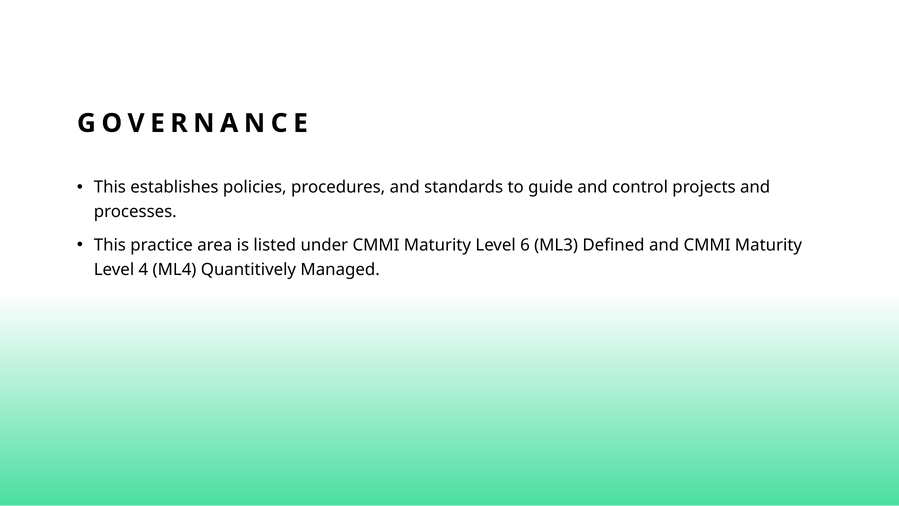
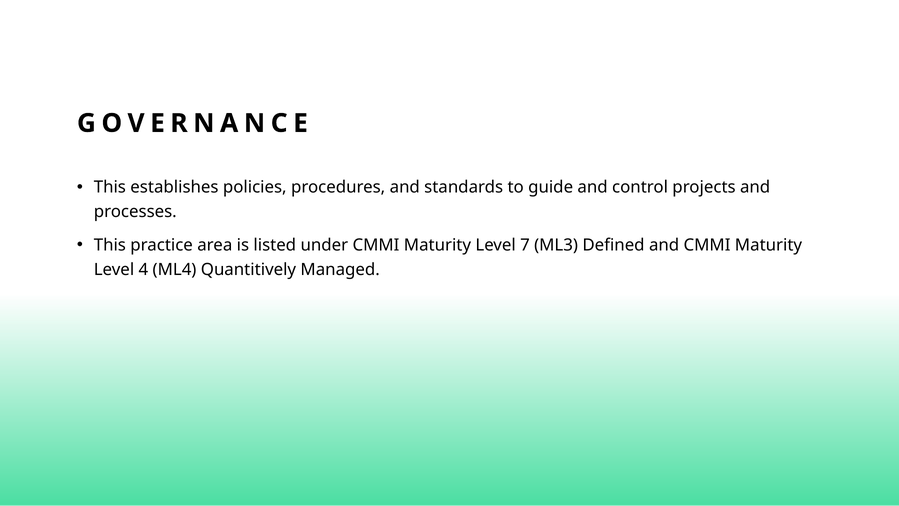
6: 6 -> 7
